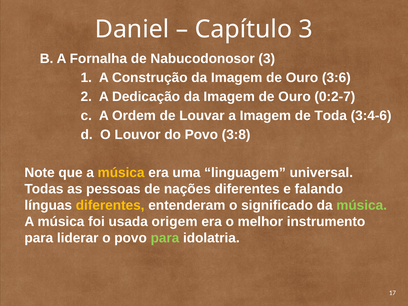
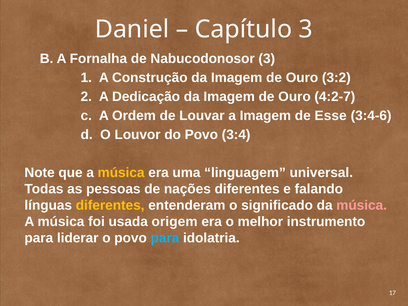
3:6: 3:6 -> 3:2
0:2-7: 0:2-7 -> 4:2-7
Toda: Toda -> Esse
3:8: 3:8 -> 3:4
música at (362, 205) colour: light green -> pink
para at (165, 238) colour: light green -> light blue
